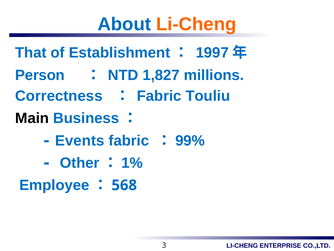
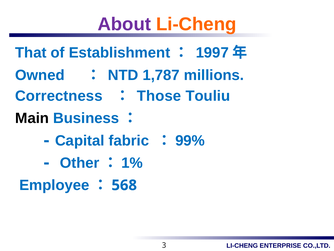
About colour: blue -> purple
Person: Person -> Owned
1,827: 1,827 -> 1,787
Fabric at (159, 96): Fabric -> Those
Events: Events -> Capital
